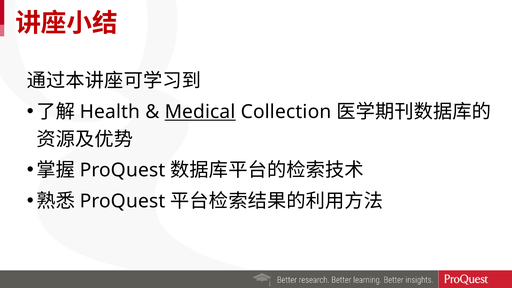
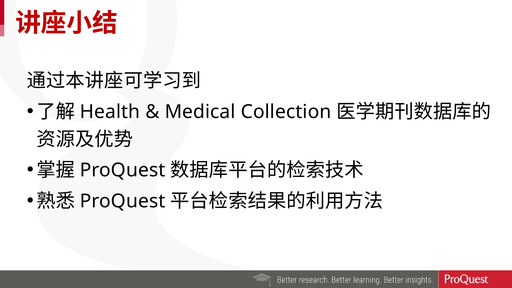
Medical underline: present -> none
